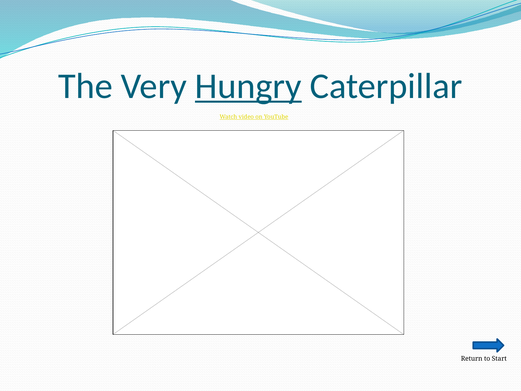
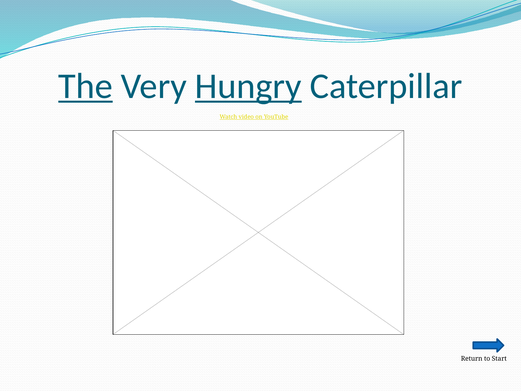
The underline: none -> present
